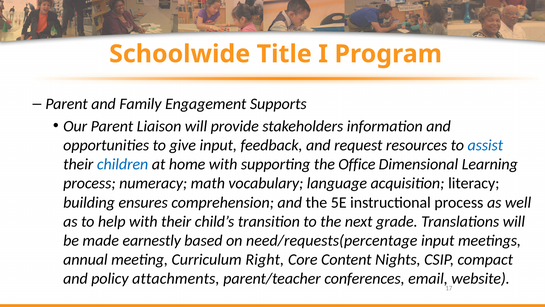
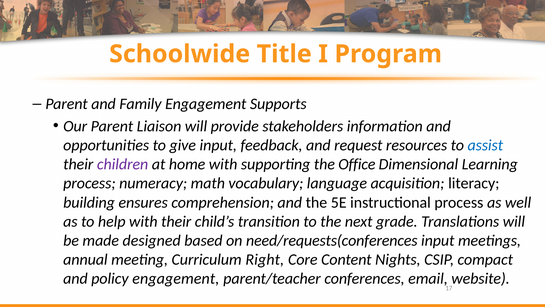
children colour: blue -> purple
earnestly: earnestly -> designed
need/requests(percentage: need/requests(percentage -> need/requests(conferences
policy attachments: attachments -> engagement
